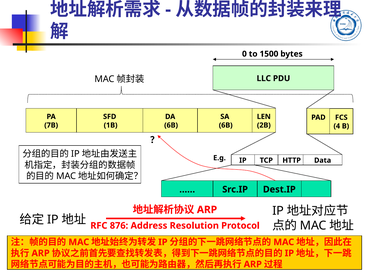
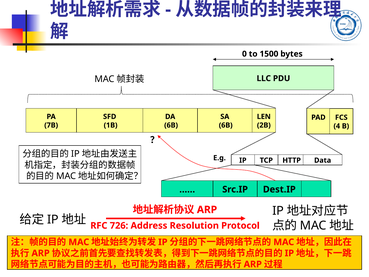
876: 876 -> 726
